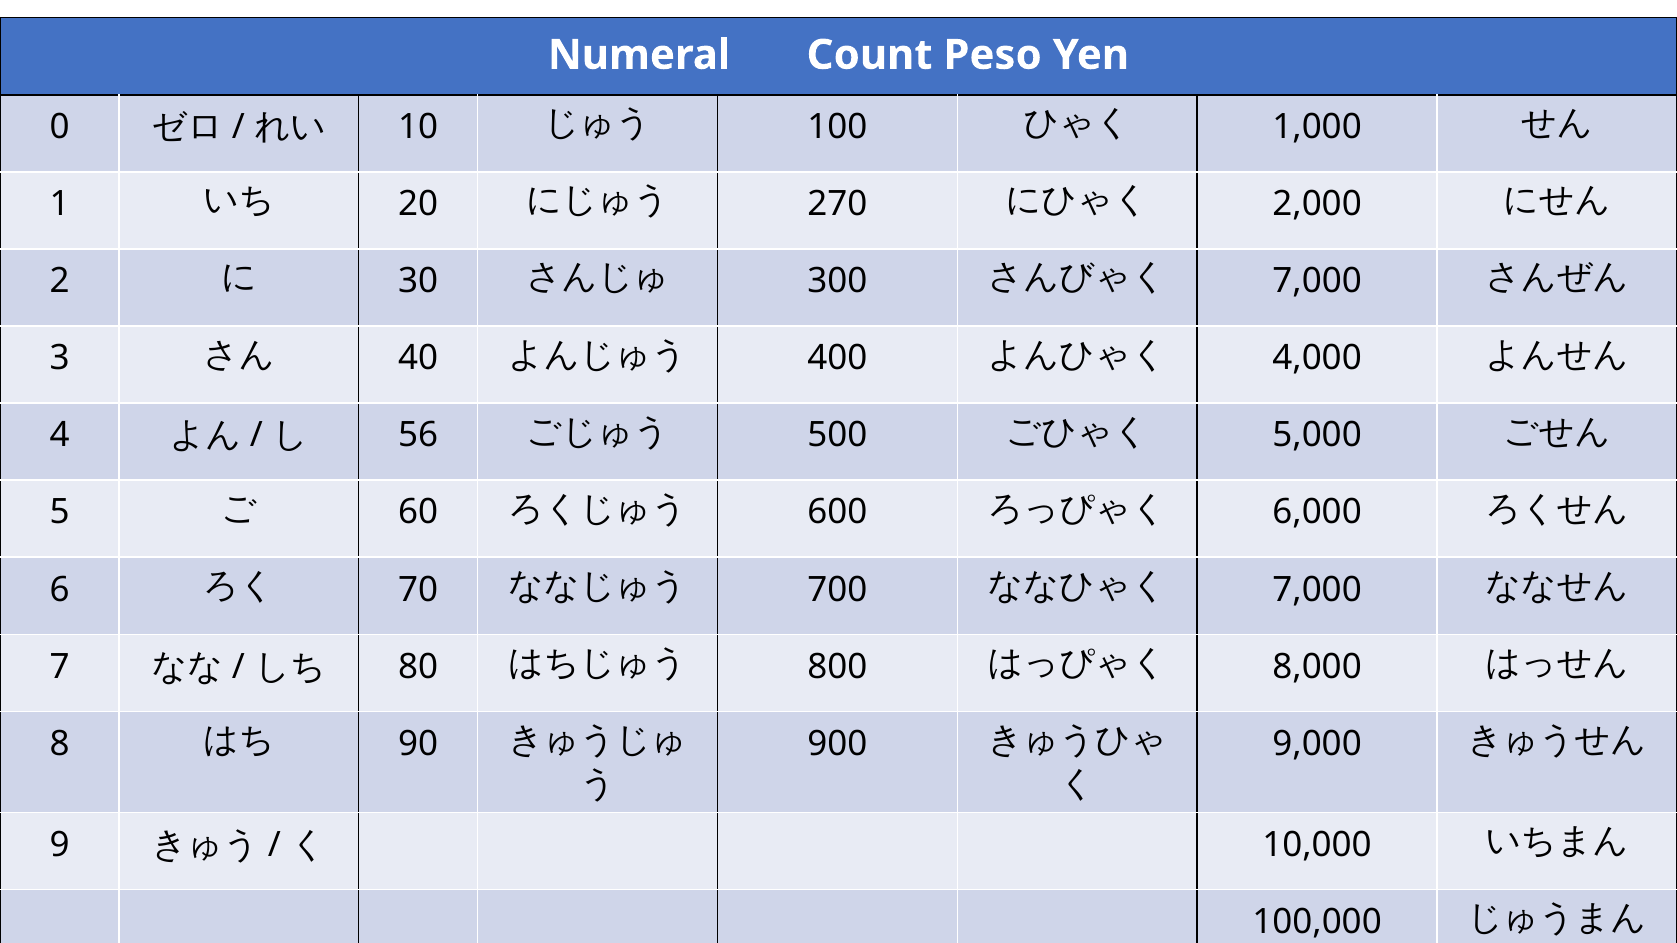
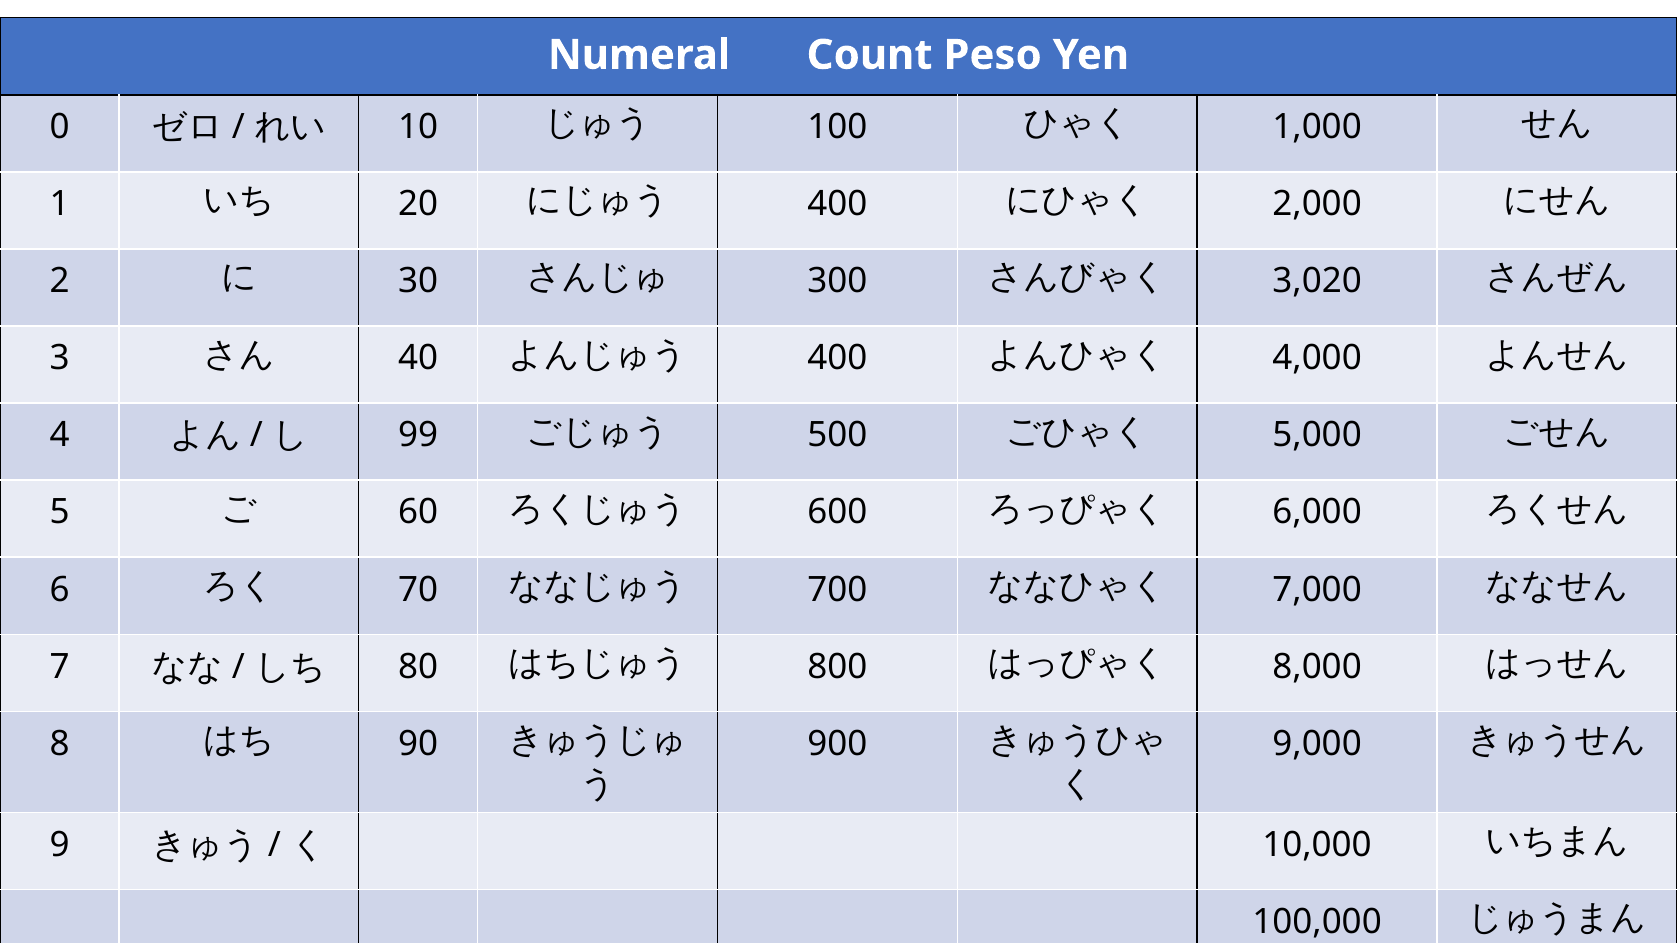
270 at (837, 204): 270 -> 400
7,000 at (1317, 281): 7,000 -> 3,020
56: 56 -> 99
